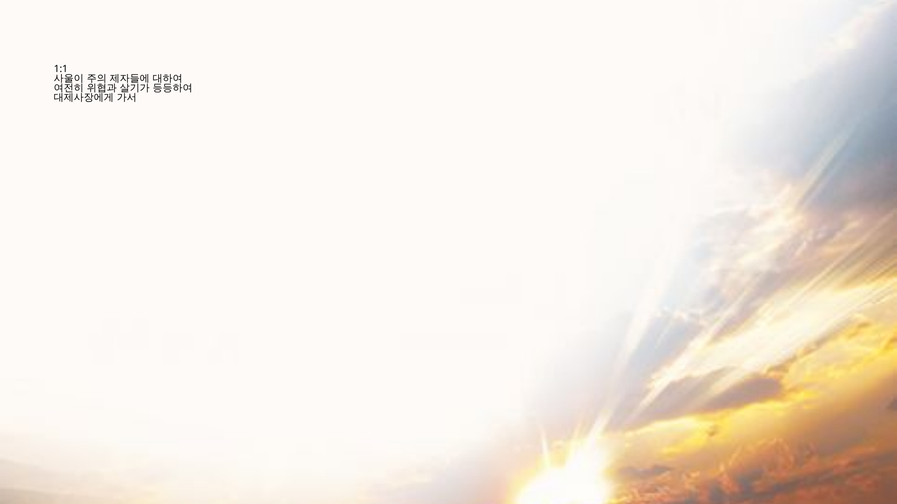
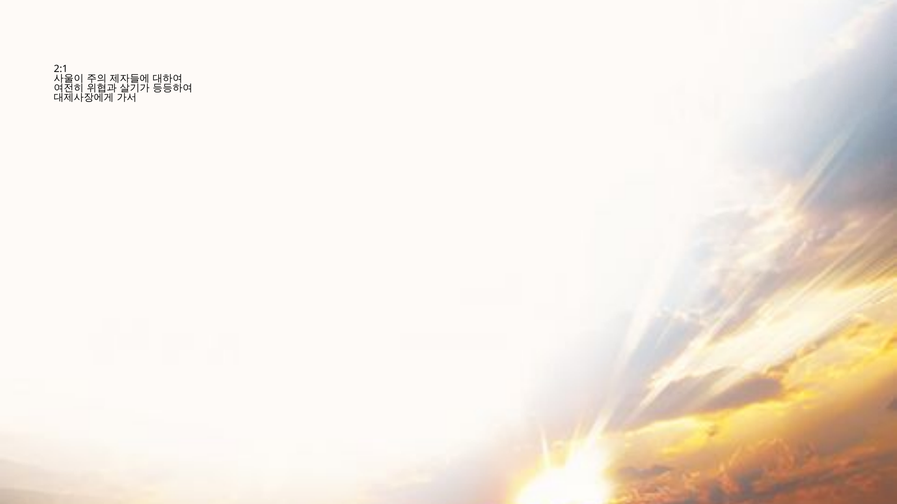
1:1: 1:1 -> 2:1
